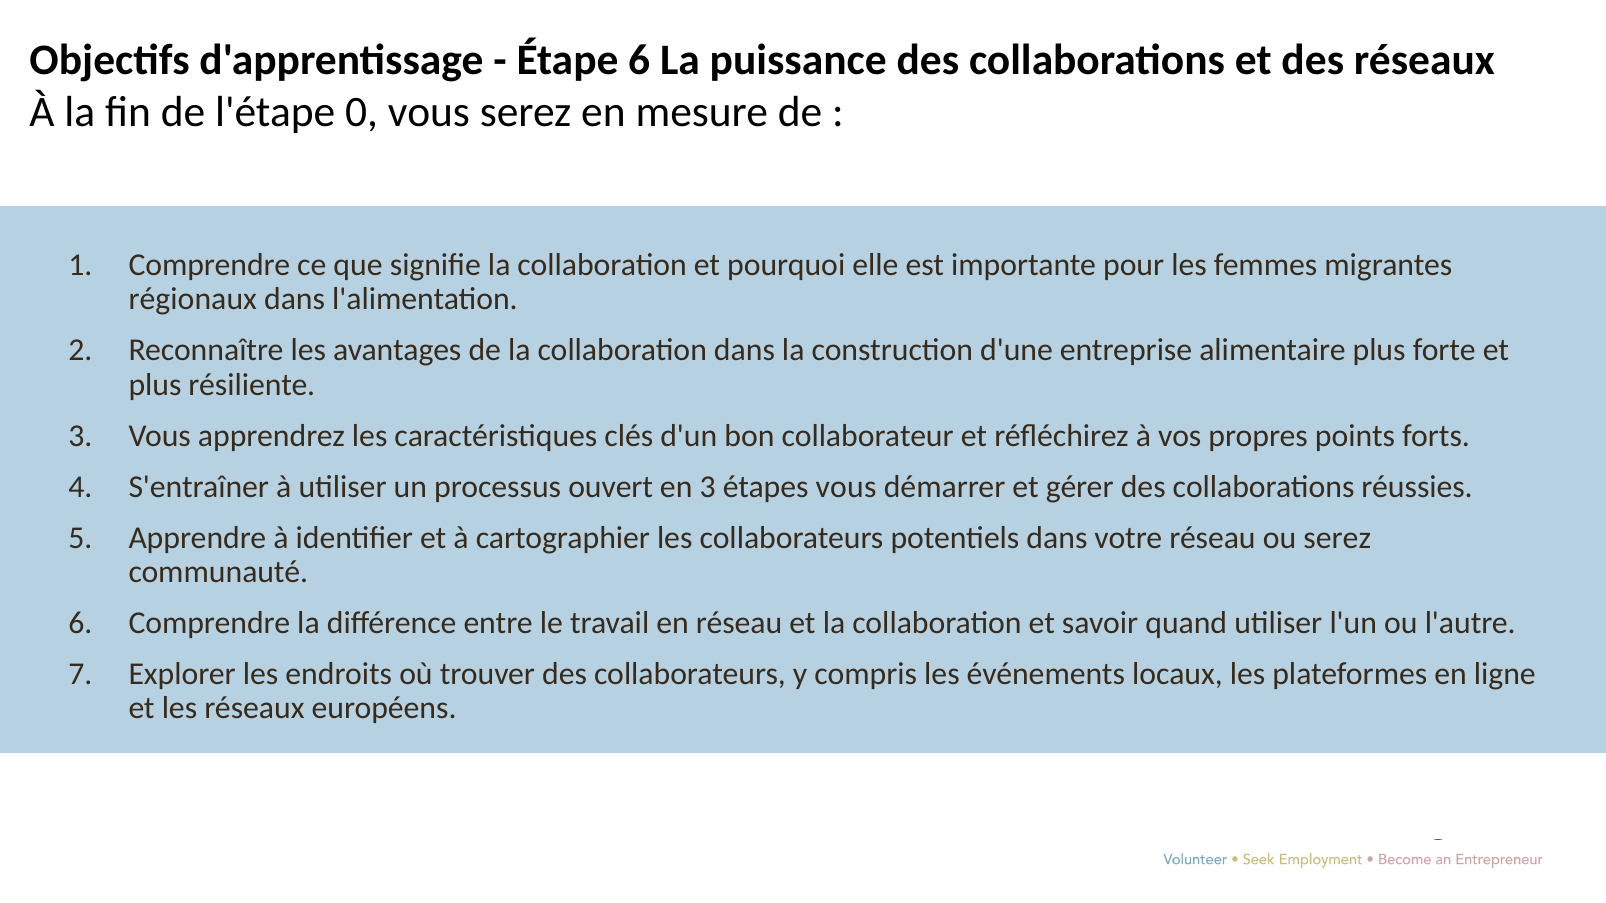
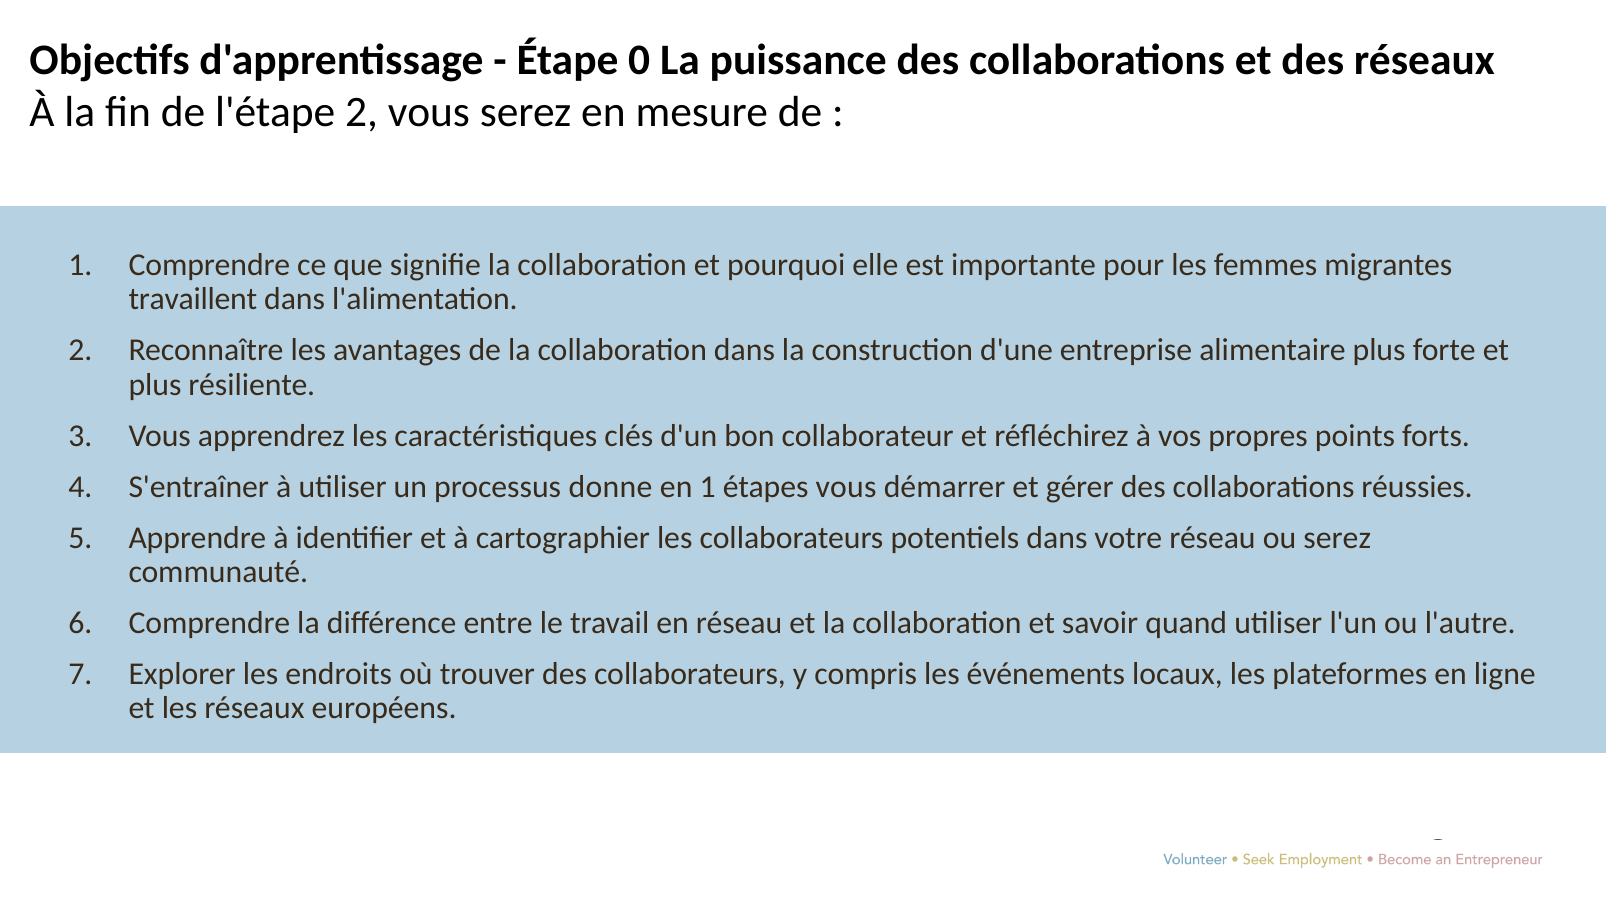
Étape 6: 6 -> 0
l'étape 0: 0 -> 2
régionaux: régionaux -> travaillent
ouvert: ouvert -> donne
en 3: 3 -> 1
